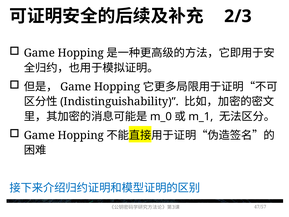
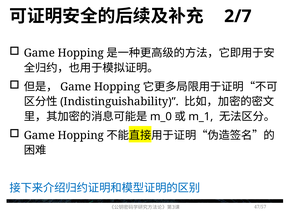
2/3: 2/3 -> 2/7
